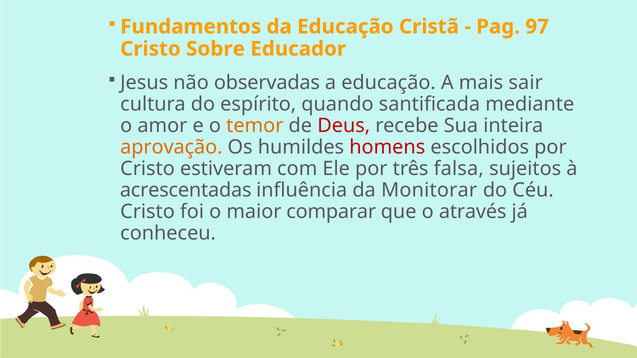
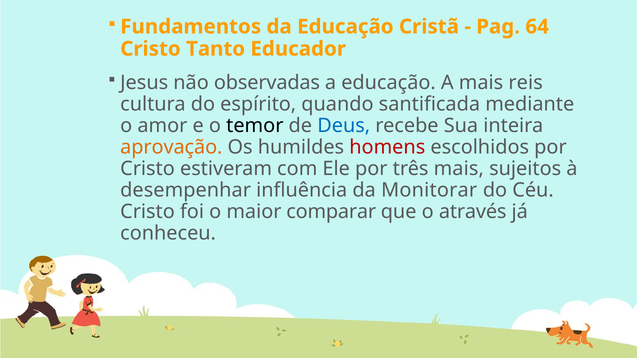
97: 97 -> 64
Sobre: Sobre -> Tanto
sair: sair -> reis
temor colour: orange -> black
Deus colour: red -> blue
três falsa: falsa -> mais
acrescentadas: acrescentadas -> desempenhar
